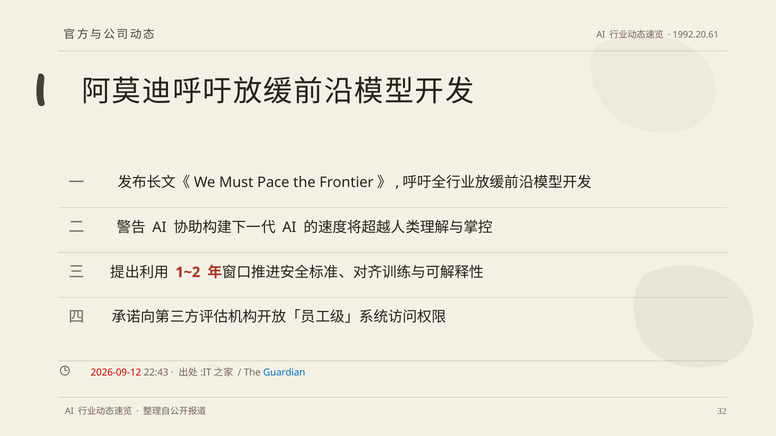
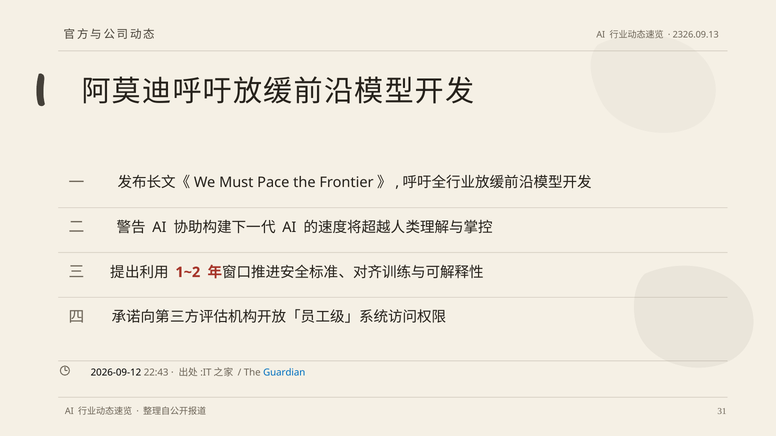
1992.20.61: 1992.20.61 -> 2326.09.13
2026-09-12 colour: red -> black
32: 32 -> 31
